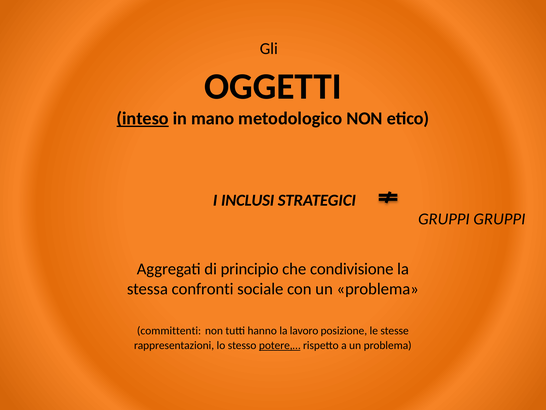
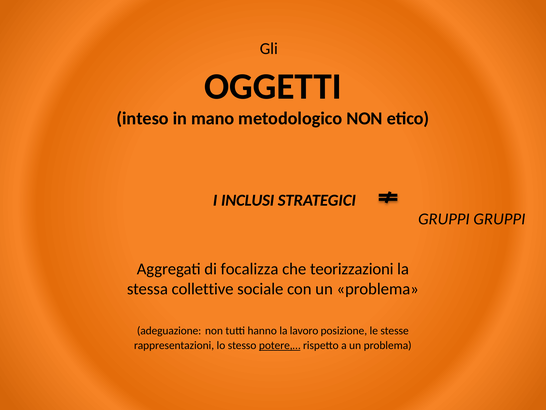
inteso underline: present -> none
principio: principio -> focalizza
condivisione: condivisione -> teorizzazioni
confronti: confronti -> collettive
committenti: committenti -> adeguazione
